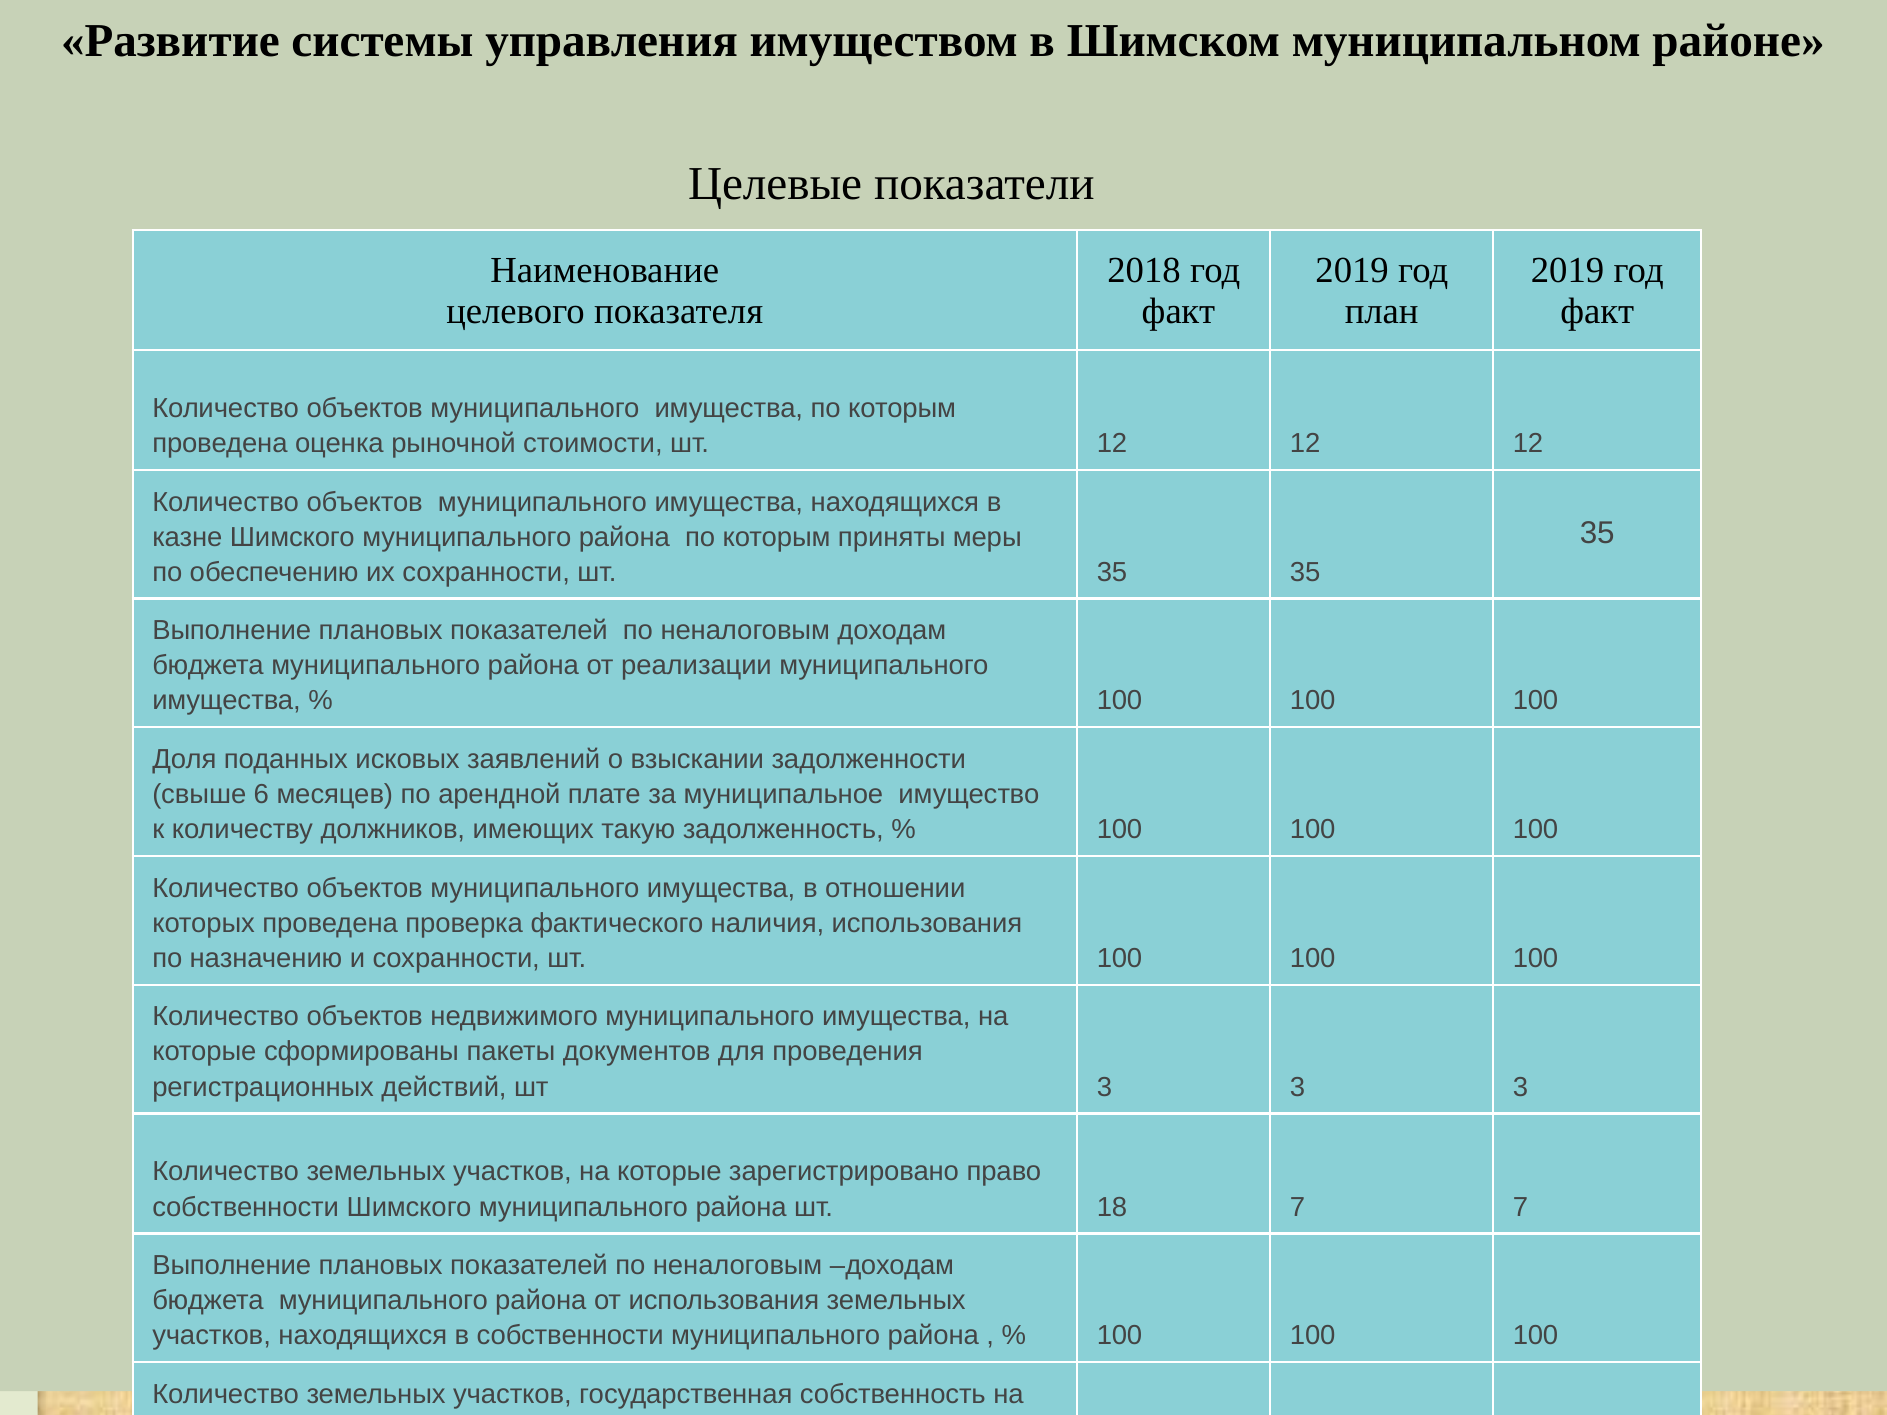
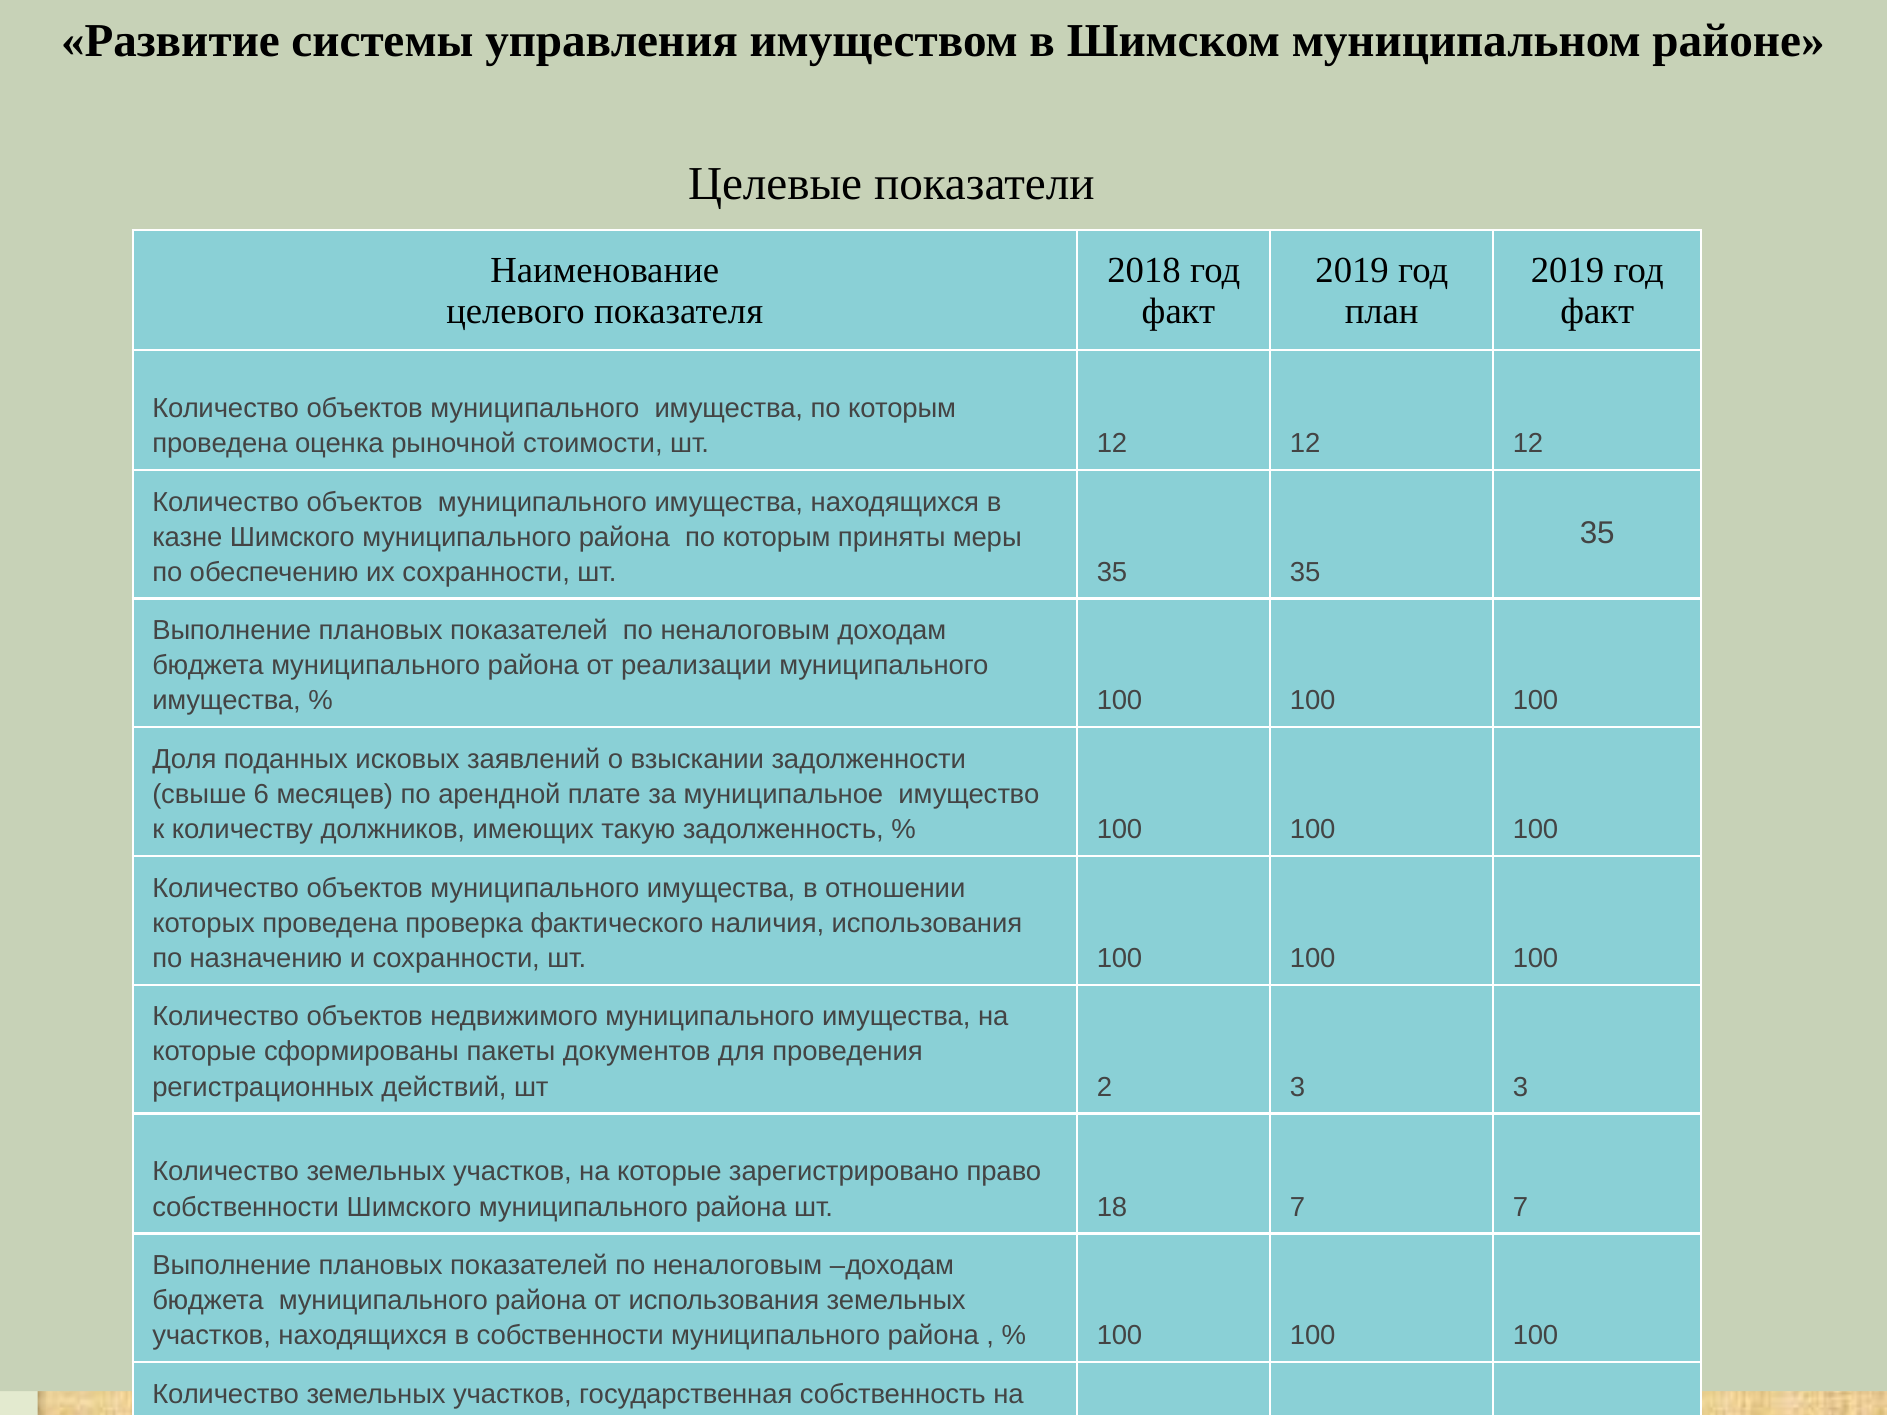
шт 3: 3 -> 2
